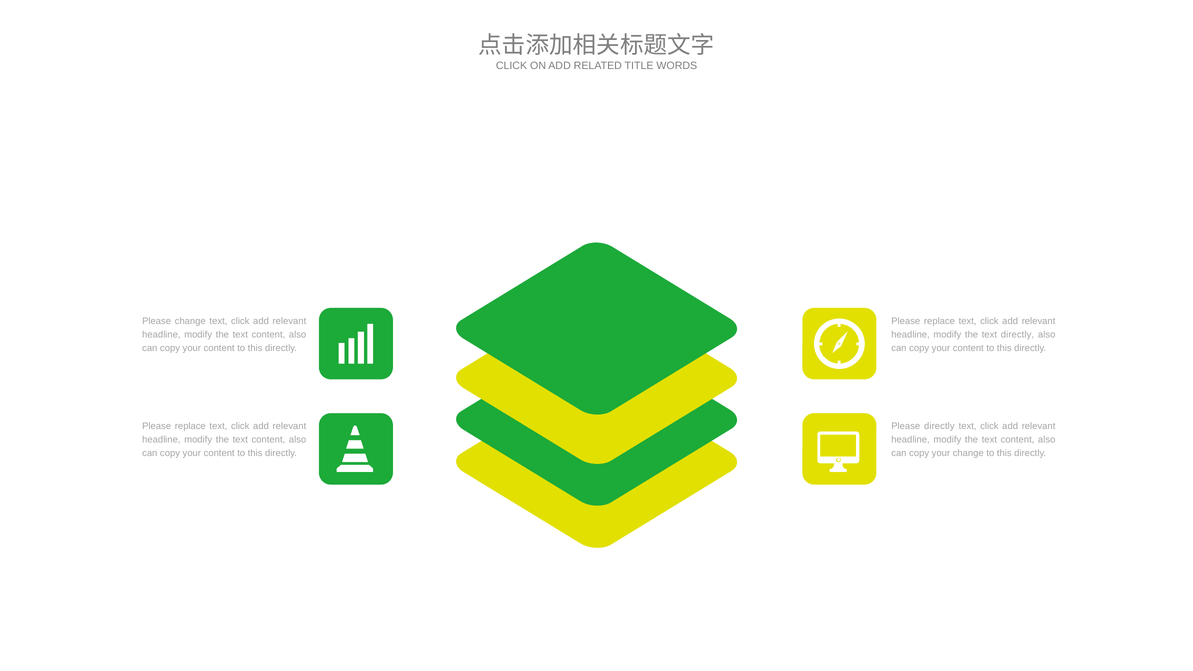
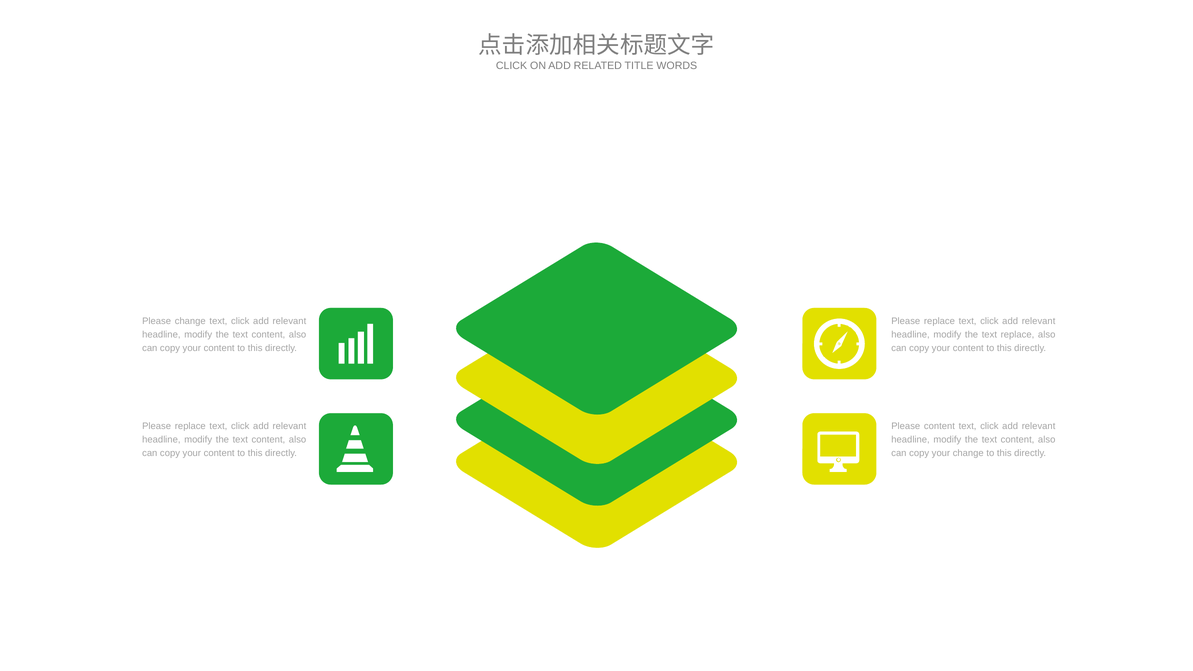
text directly: directly -> replace
Please directly: directly -> content
